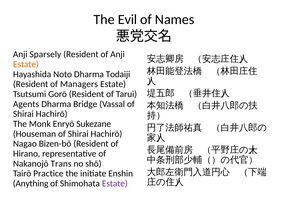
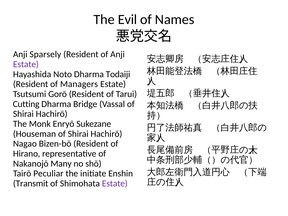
Estate at (26, 64) colour: orange -> purple
Agents: Agents -> Cutting
Trans: Trans -> Many
Practice: Practice -> Peculiar
Anything: Anything -> Transmit
